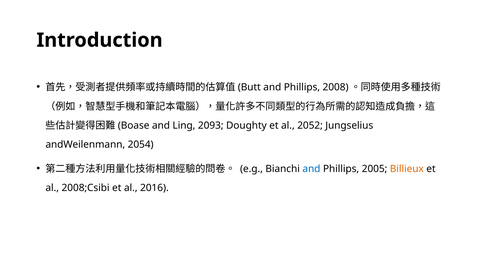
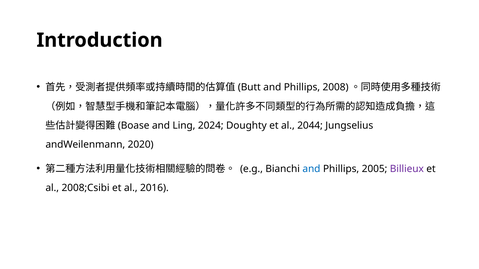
2093: 2093 -> 2024
2052: 2052 -> 2044
2054: 2054 -> 2020
Billieux colour: orange -> purple
